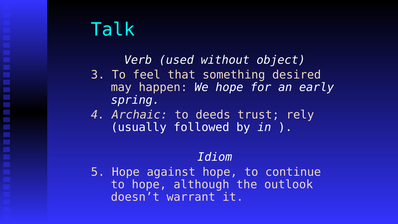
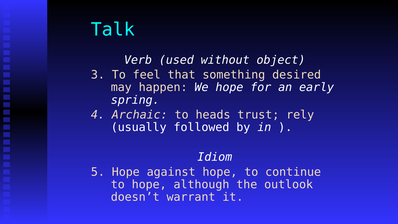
deeds: deeds -> heads
